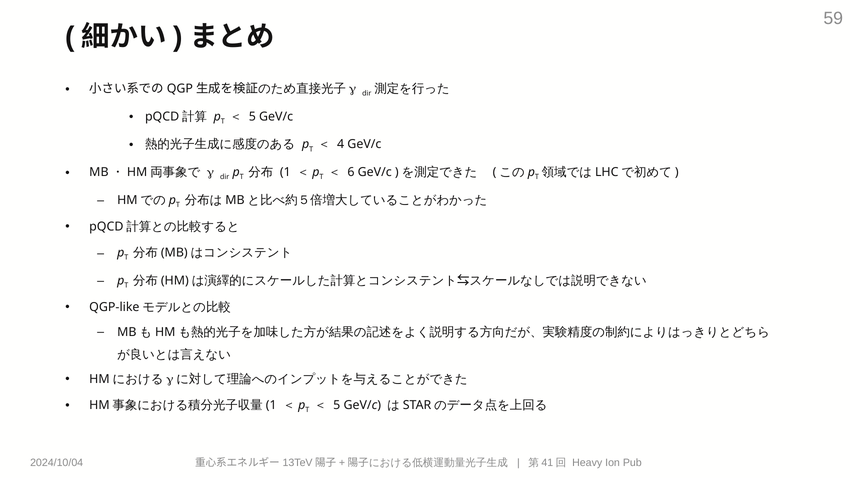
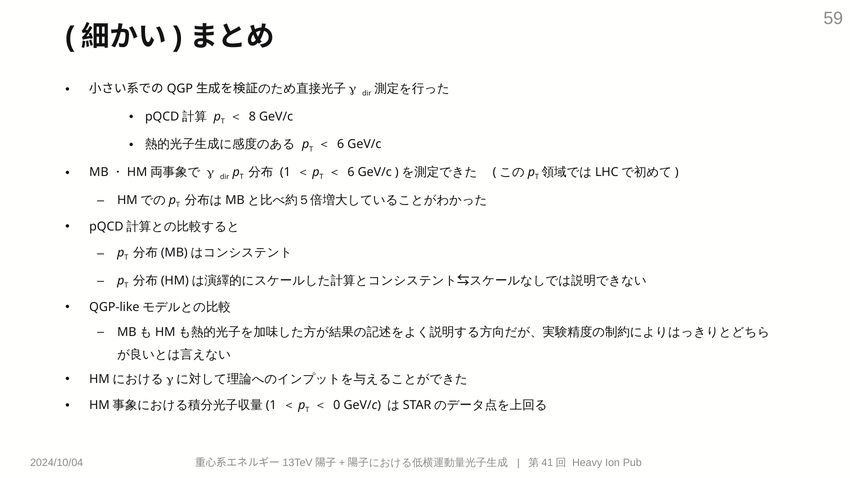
5 at (252, 116): 5 -> 8
4 at (341, 144): 4 -> 6
5 at (337, 405): 5 -> 0
